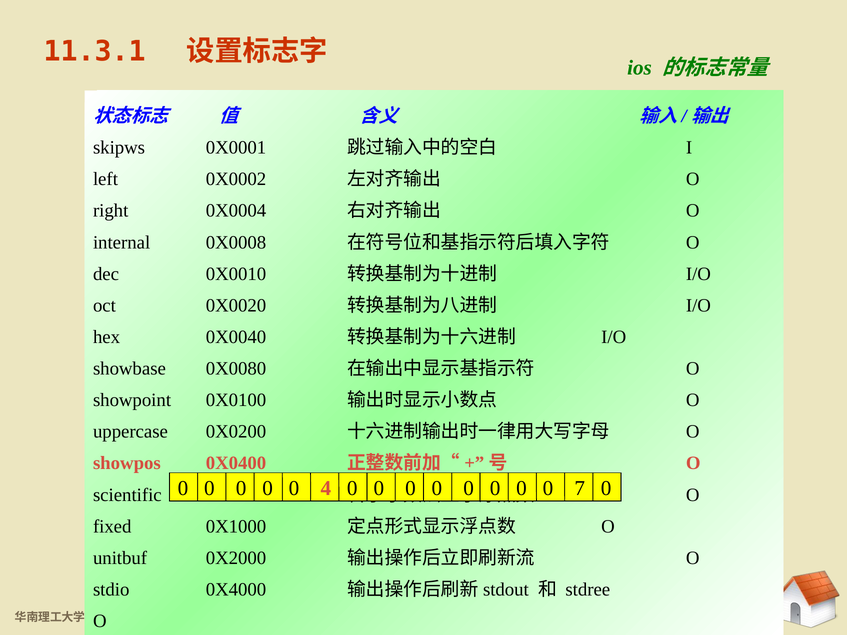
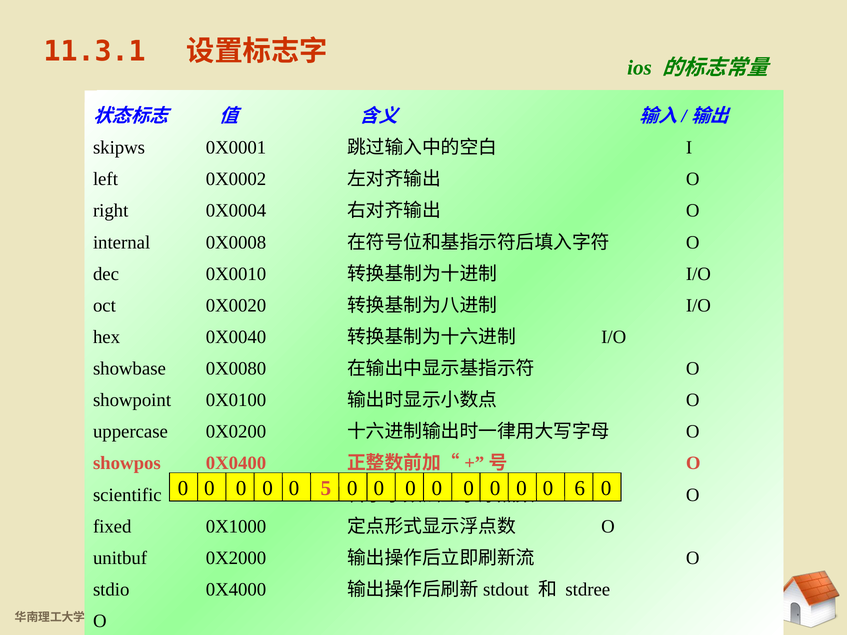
4: 4 -> 5
7: 7 -> 6
